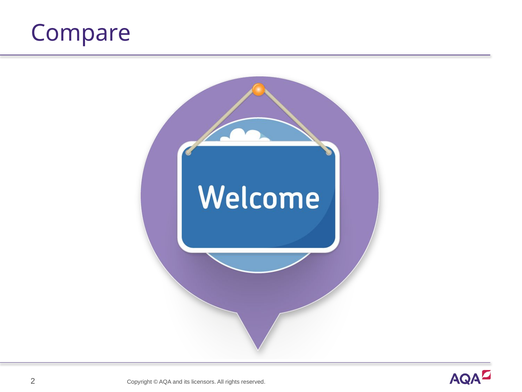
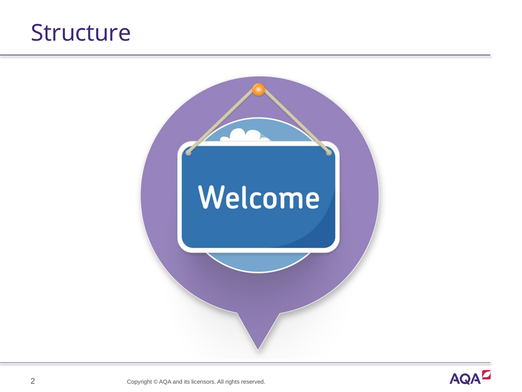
Compare: Compare -> Structure
